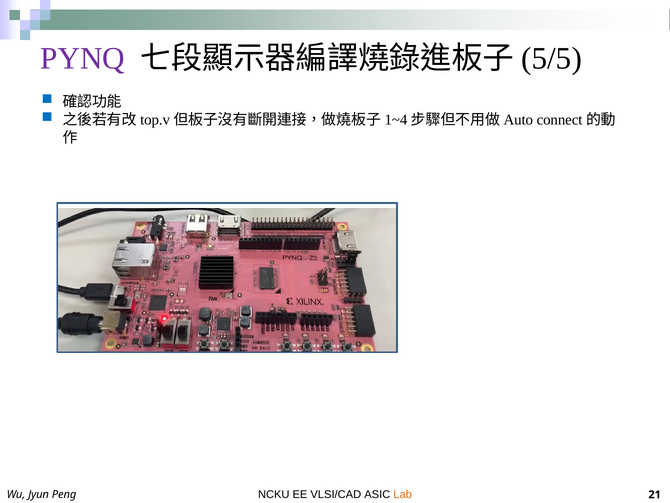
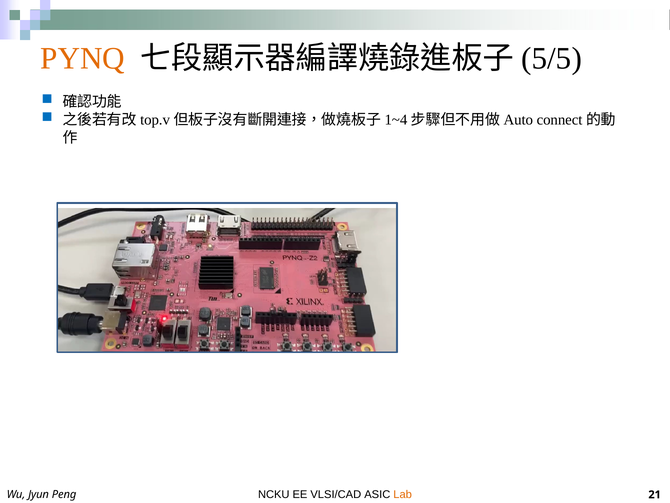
PYNQ colour: purple -> orange
